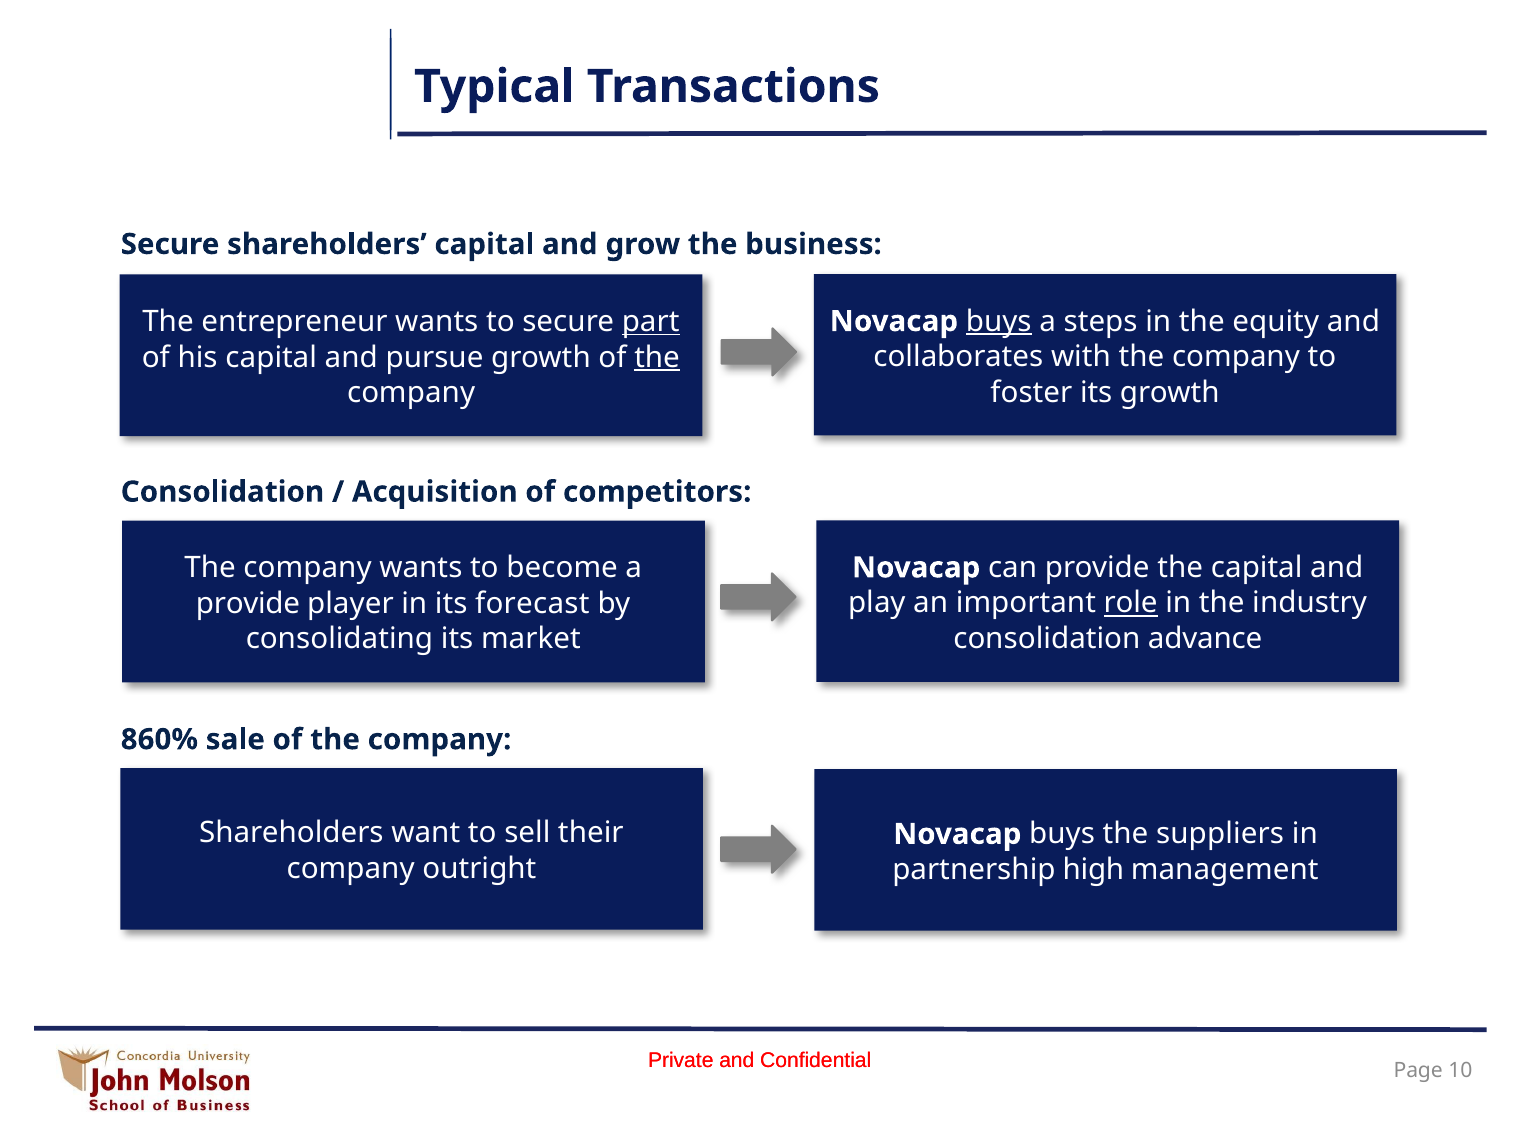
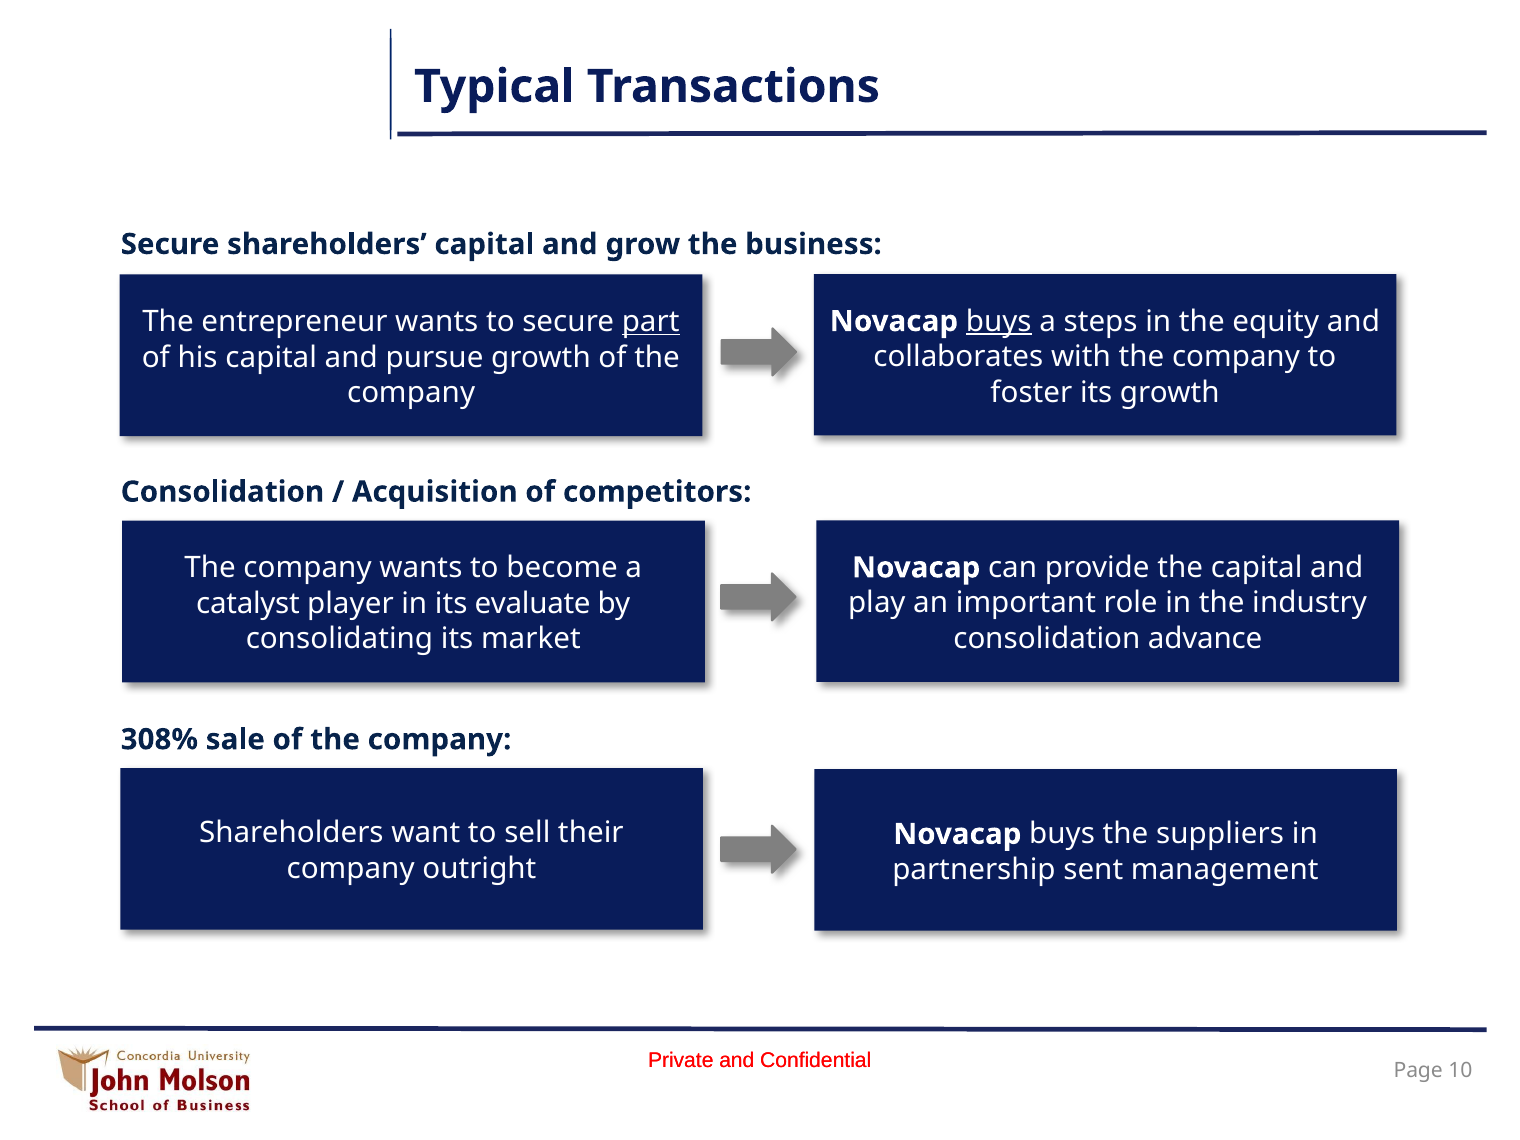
the at (657, 357) underline: present -> none
role underline: present -> none
provide at (248, 604): provide -> catalyst
forecast: forecast -> evaluate
860%: 860% -> 308%
high: high -> sent
